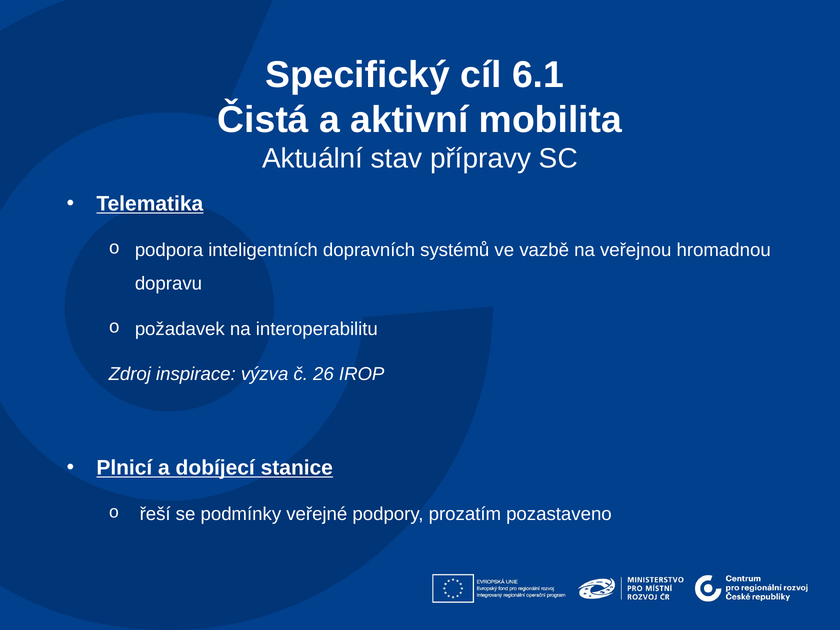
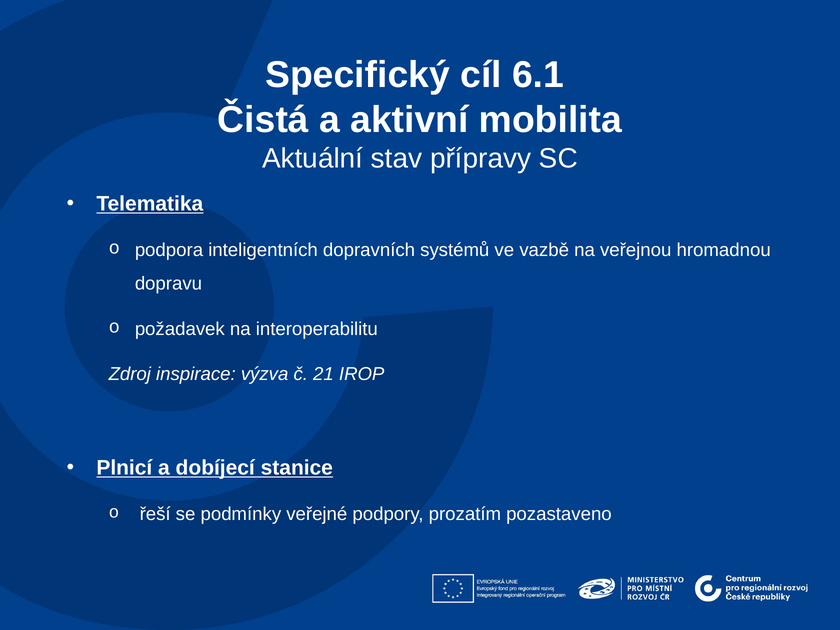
26: 26 -> 21
